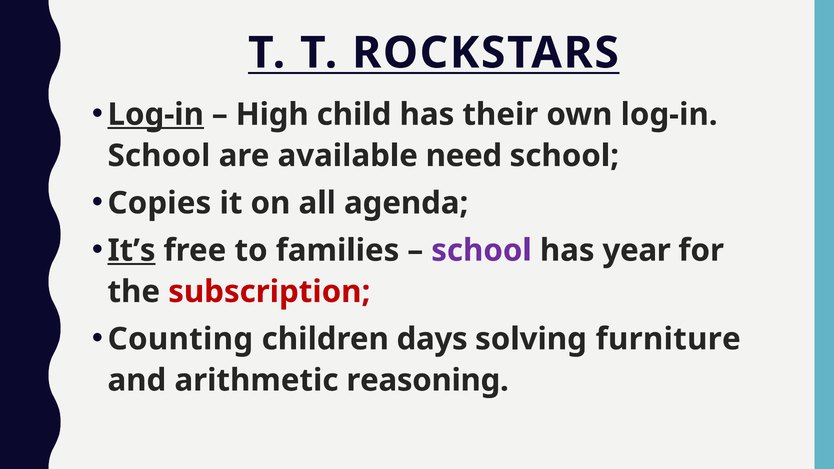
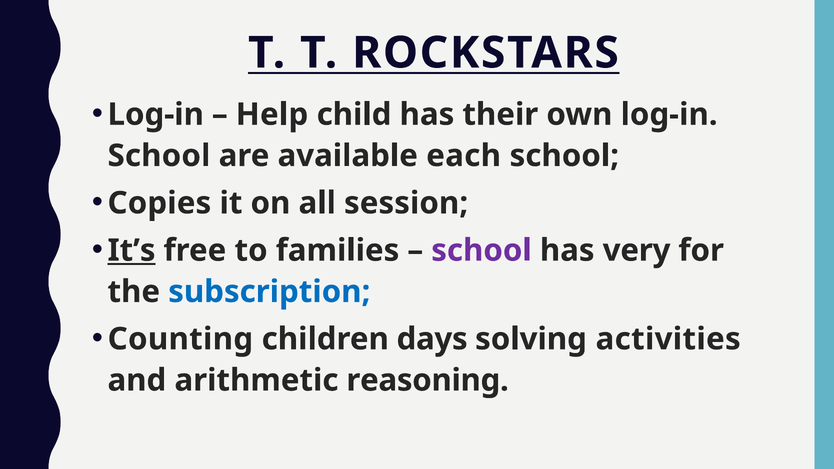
Log-in at (156, 115) underline: present -> none
High: High -> Help
need: need -> each
agenda: agenda -> session
year: year -> very
subscription colour: red -> blue
furniture: furniture -> activities
